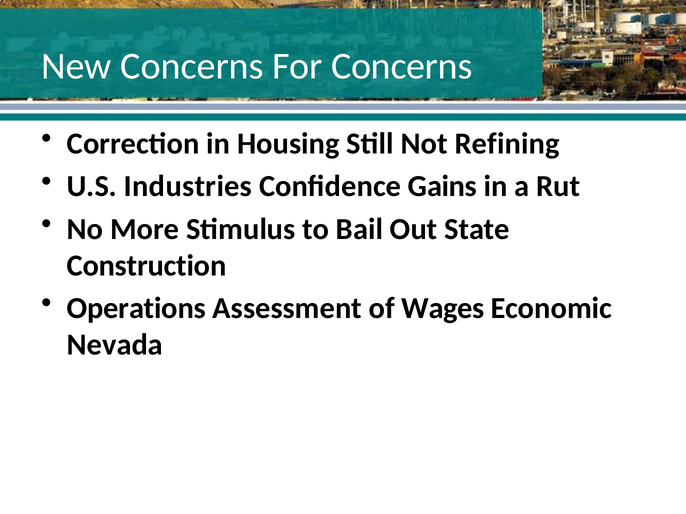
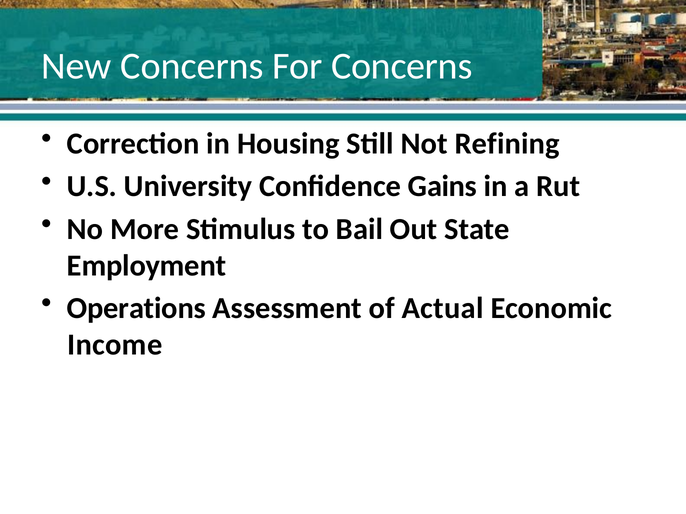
Industries: Industries -> University
Construction: Construction -> Employment
Wages: Wages -> Actual
Nevada: Nevada -> Income
